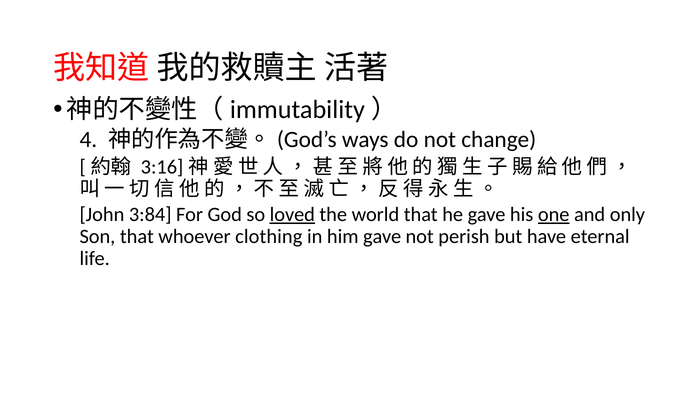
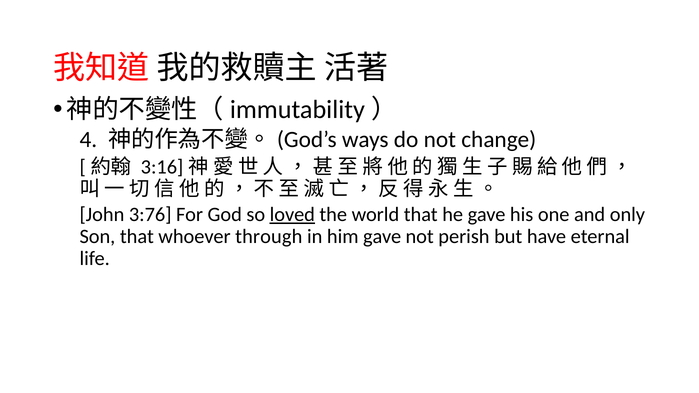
3:84: 3:84 -> 3:76
one underline: present -> none
clothing: clothing -> through
